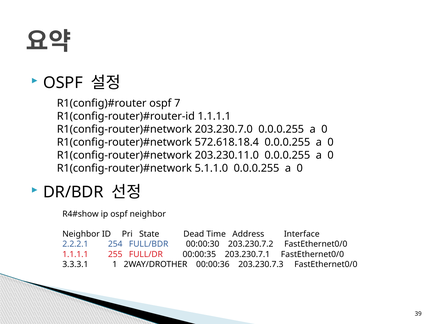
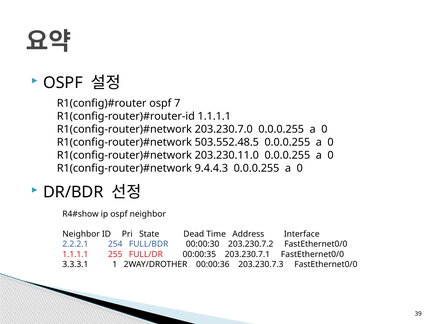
572.618.18.4: 572.618.18.4 -> 503.552.48.5
5.1.1.0: 5.1.1.0 -> 9.4.4.3
